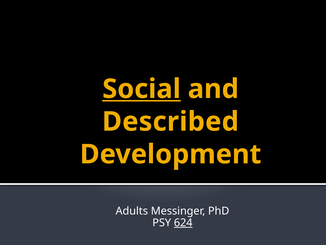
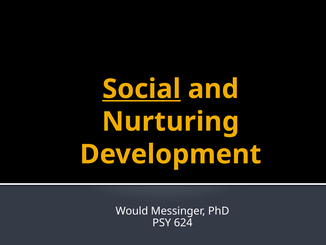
Described: Described -> Nurturing
Adults: Adults -> Would
624 underline: present -> none
